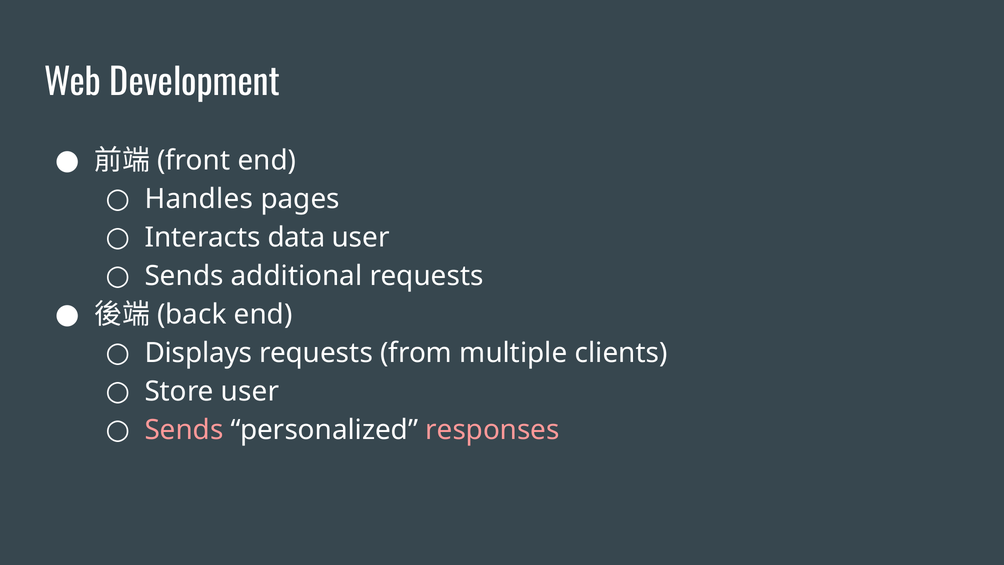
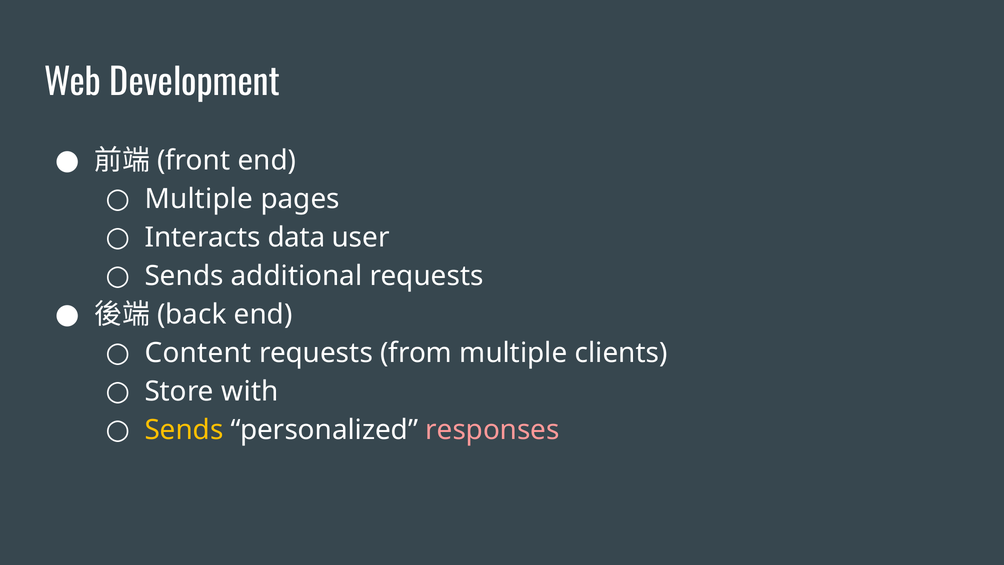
Handles at (199, 199): Handles -> Multiple
Displays: Displays -> Content
Store user: user -> with
Sends at (184, 430) colour: pink -> yellow
